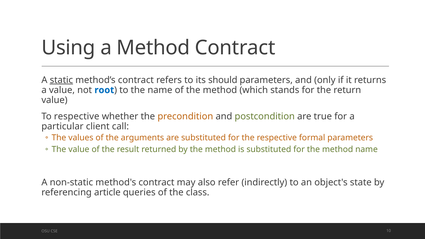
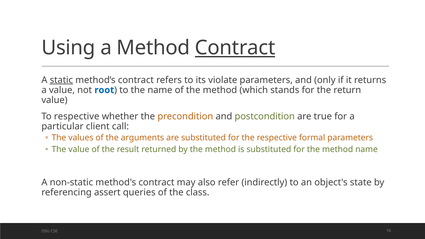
Contract at (235, 48) underline: none -> present
should: should -> violate
article: article -> assert
